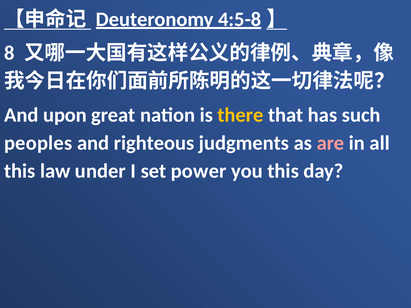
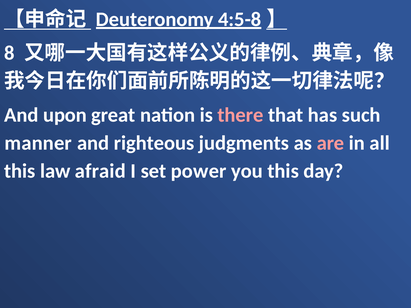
there colour: yellow -> pink
peoples: peoples -> manner
under: under -> afraid
